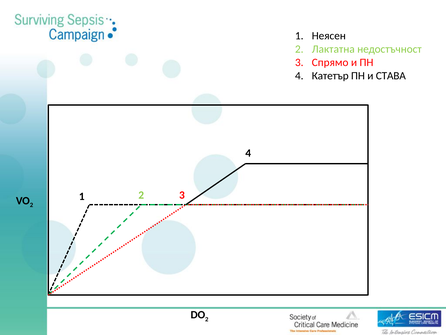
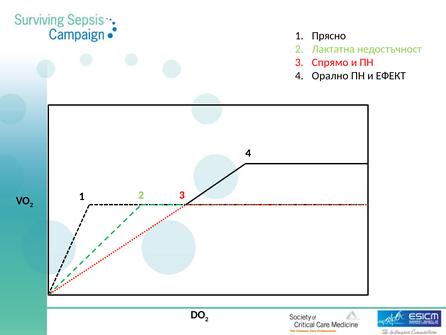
Неясен: Неясен -> Прясно
Катетър: Катетър -> Орално
СТАВА: СТАВА -> ЕФЕКТ
